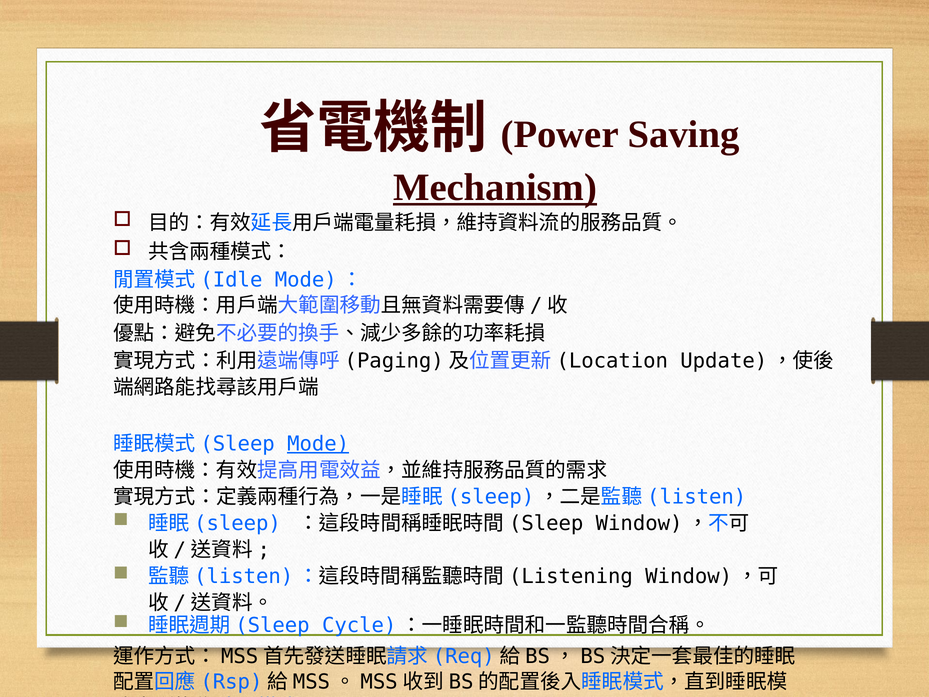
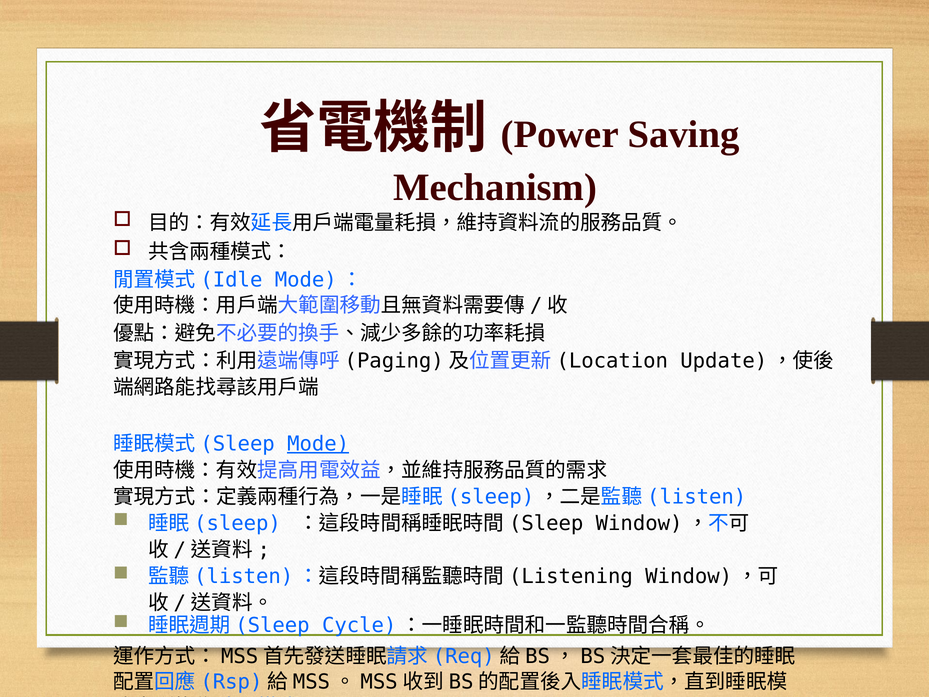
Mechanism underline: present -> none
